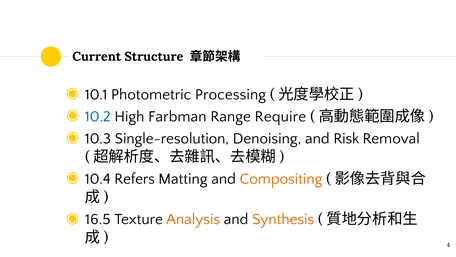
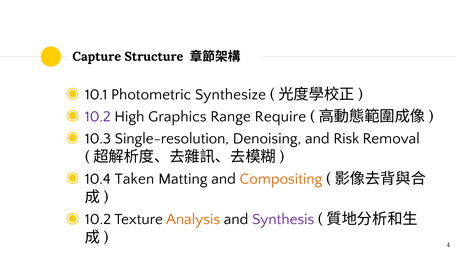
Current: Current -> Capture
Processing: Processing -> Synthesize
10.2 at (98, 116) colour: blue -> purple
Farbman: Farbman -> Graphics
Refers: Refers -> Taken
16.5 at (98, 219): 16.5 -> 10.2
Synthesis colour: orange -> purple
